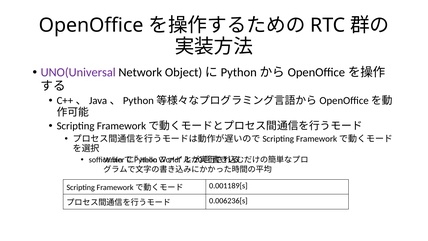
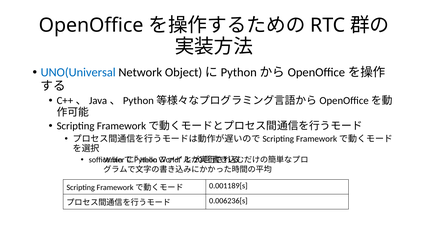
UNO(Universal colour: purple -> blue
